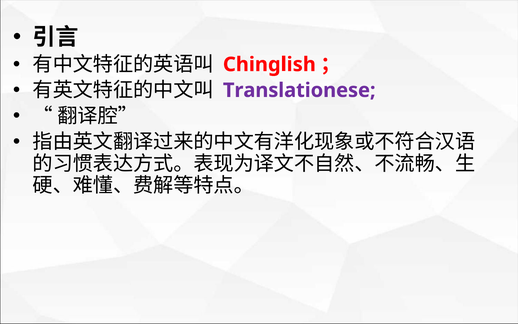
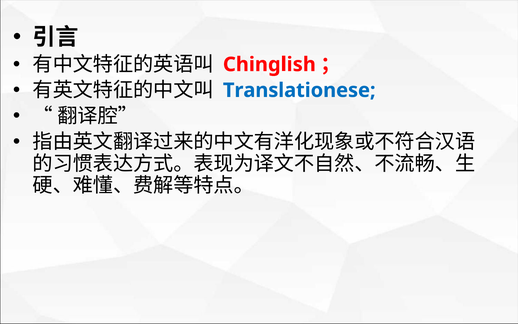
Translationese colour: purple -> blue
